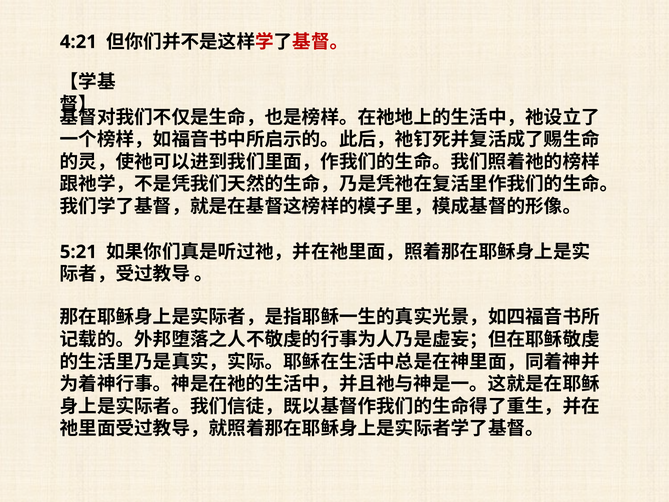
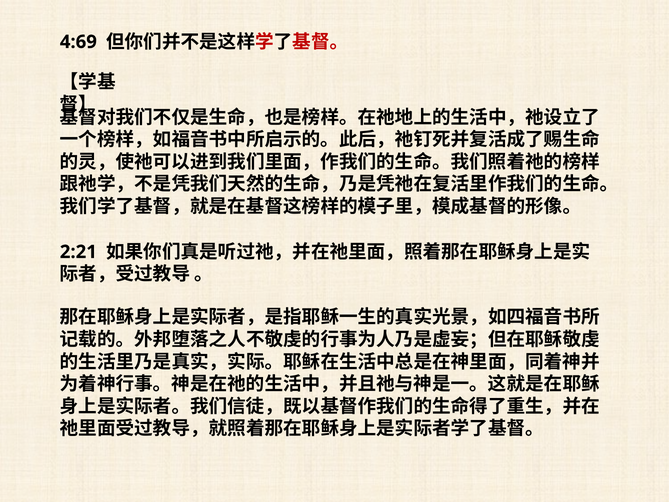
4:21: 4:21 -> 4:69
5:21: 5:21 -> 2:21
